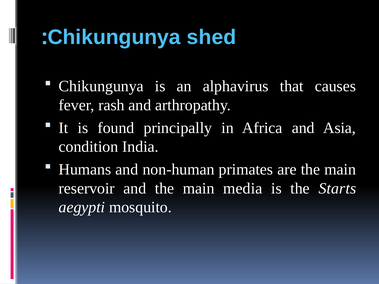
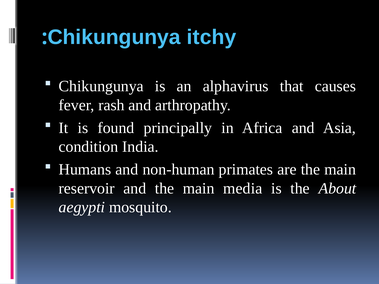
shed: shed -> itchy
Starts: Starts -> About
